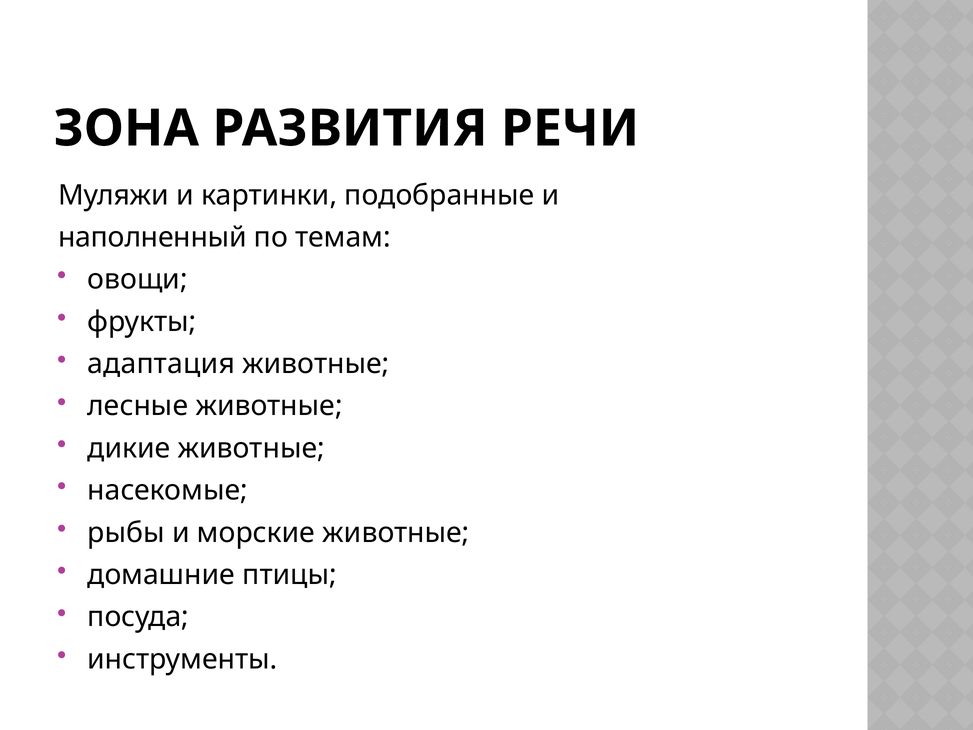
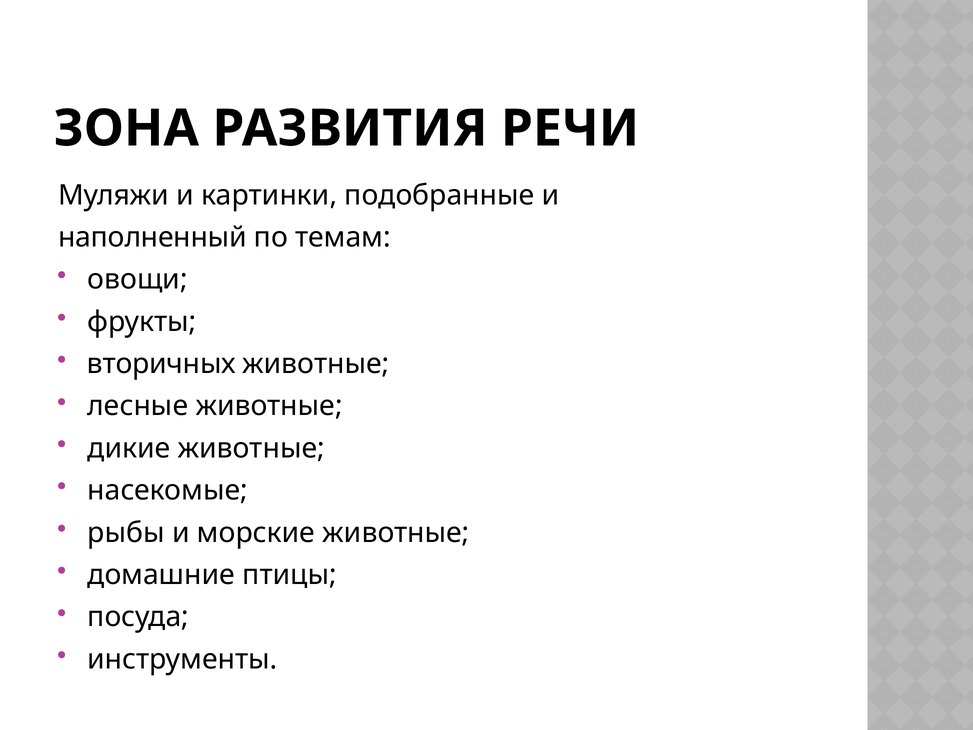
адаптация: адаптация -> вторичных
